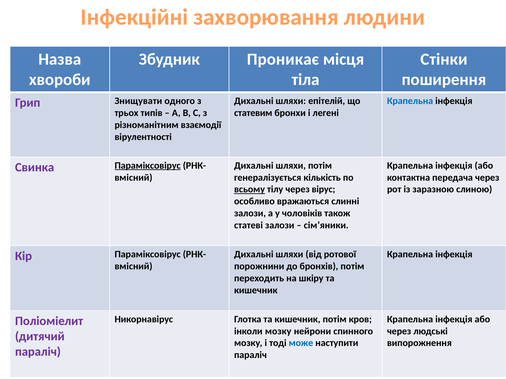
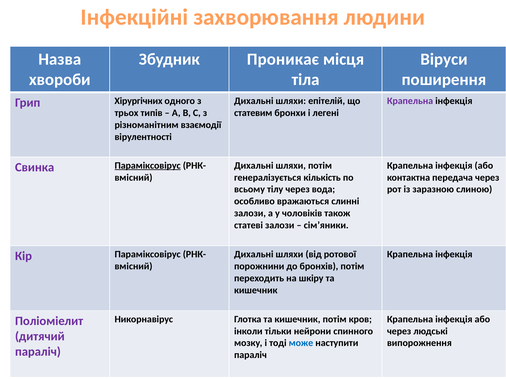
Стінки: Стінки -> Віруси
Крапельна at (410, 101) colour: blue -> purple
Знищувати: Знищувати -> Хірургічних
всьому underline: present -> none
вірус: вірус -> вода
інколи мозку: мозку -> тільки
